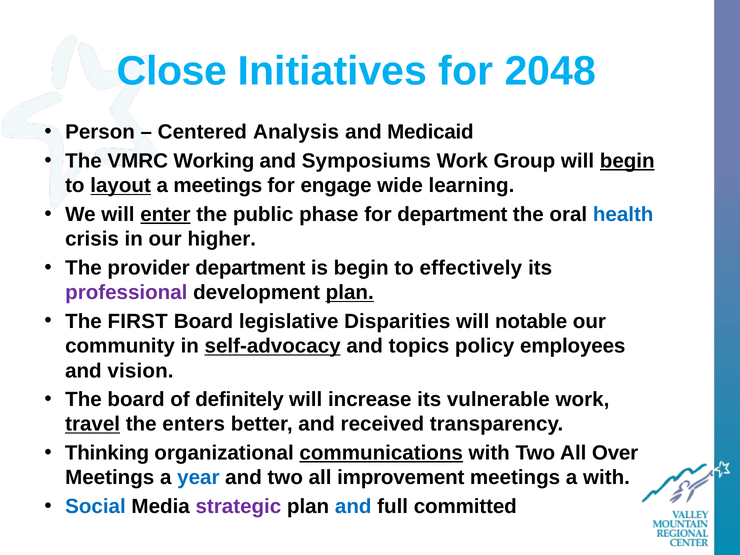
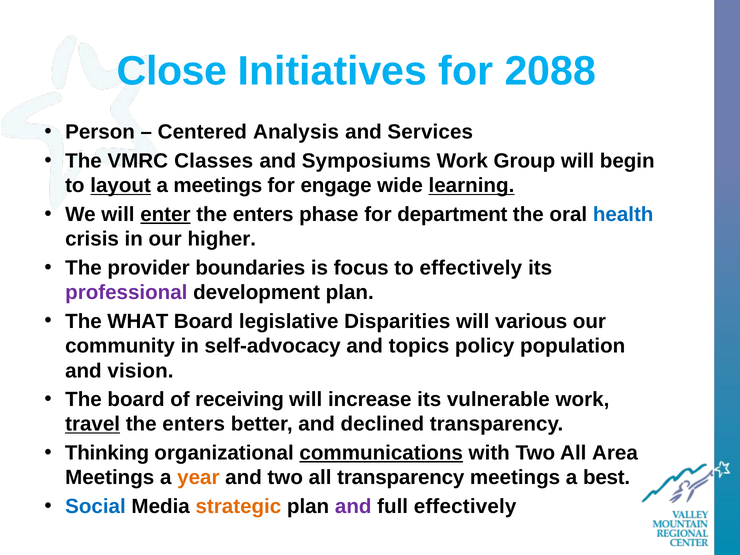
2048: 2048 -> 2088
Medicaid: Medicaid -> Services
Working: Working -> Classes
begin at (627, 161) underline: present -> none
learning underline: none -> present
public at (263, 214): public -> enters
provider department: department -> boundaries
is begin: begin -> focus
plan at (350, 293) underline: present -> none
FIRST: FIRST -> WHAT
notable: notable -> various
self-advocacy underline: present -> none
employees: employees -> population
definitely: definitely -> receiving
received: received -> declined
Over: Over -> Area
year colour: blue -> orange
all improvement: improvement -> transparency
a with: with -> best
strategic colour: purple -> orange
and at (353, 506) colour: blue -> purple
full committed: committed -> effectively
